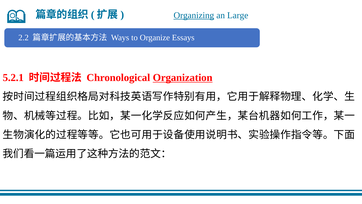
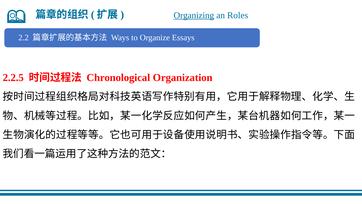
Large: Large -> Roles
5.2.1: 5.2.1 -> 2.2.5
Organization underline: present -> none
